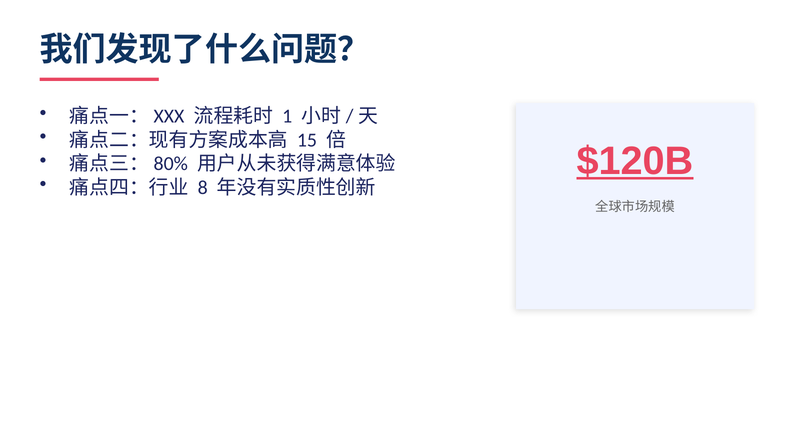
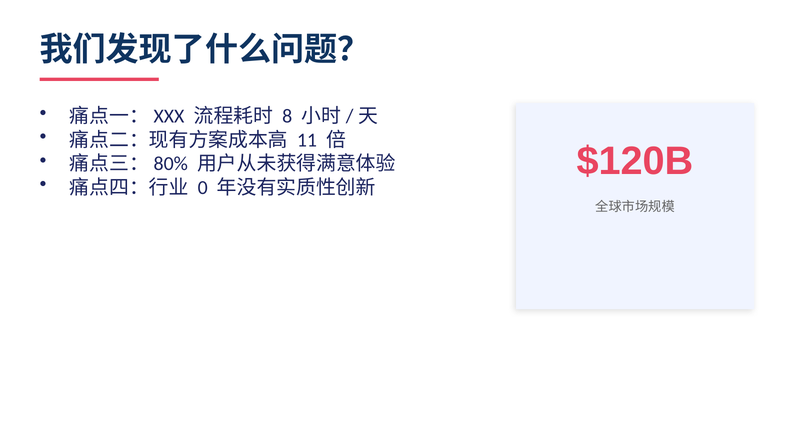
1: 1 -> 8
15: 15 -> 11
$120B underline: present -> none
8: 8 -> 0
